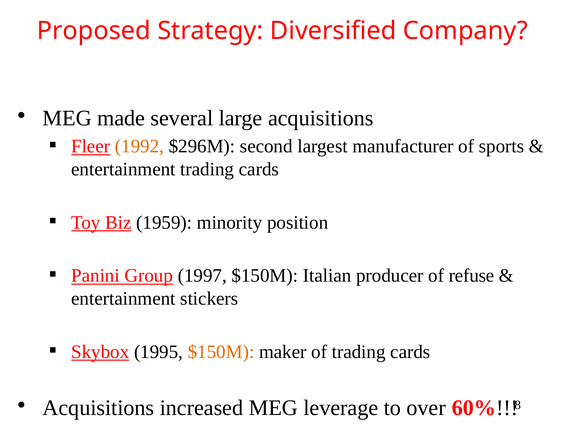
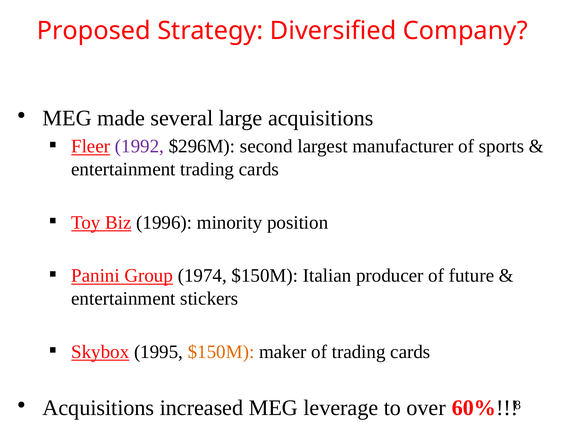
1992 colour: orange -> purple
1959: 1959 -> 1996
1997: 1997 -> 1974
refuse: refuse -> future
